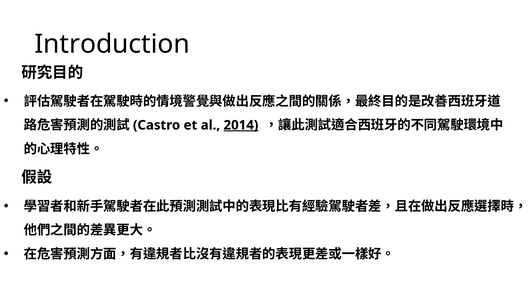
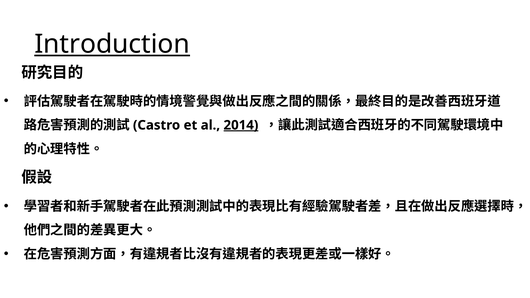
Introduction underline: none -> present
